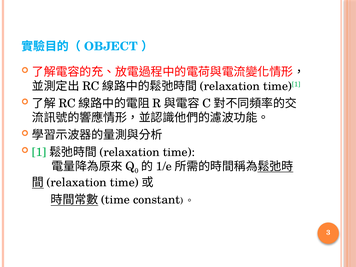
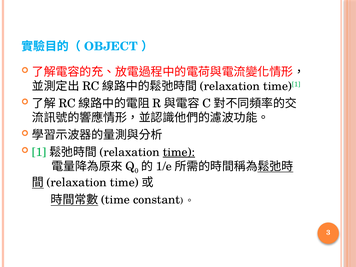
time underline: none -> present
